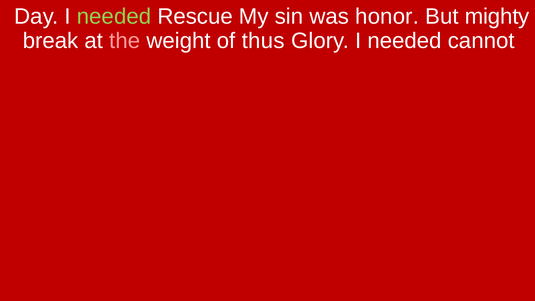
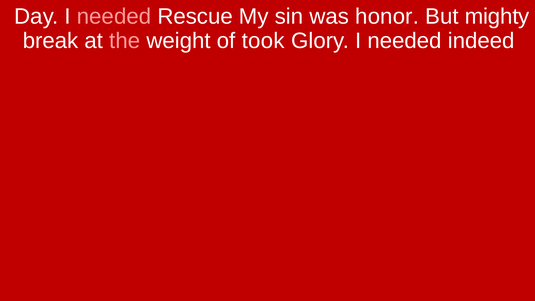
needed at (114, 17) colour: light green -> pink
thus: thus -> took
cannot: cannot -> indeed
